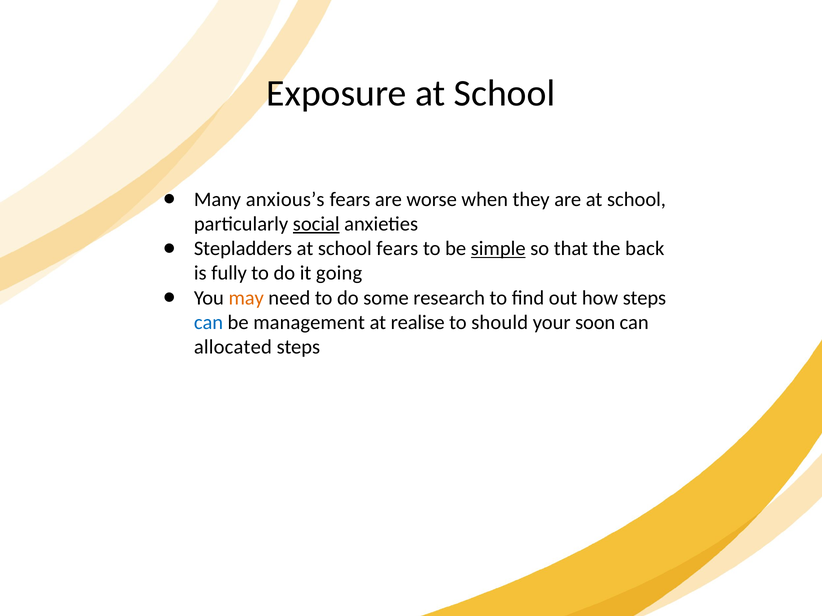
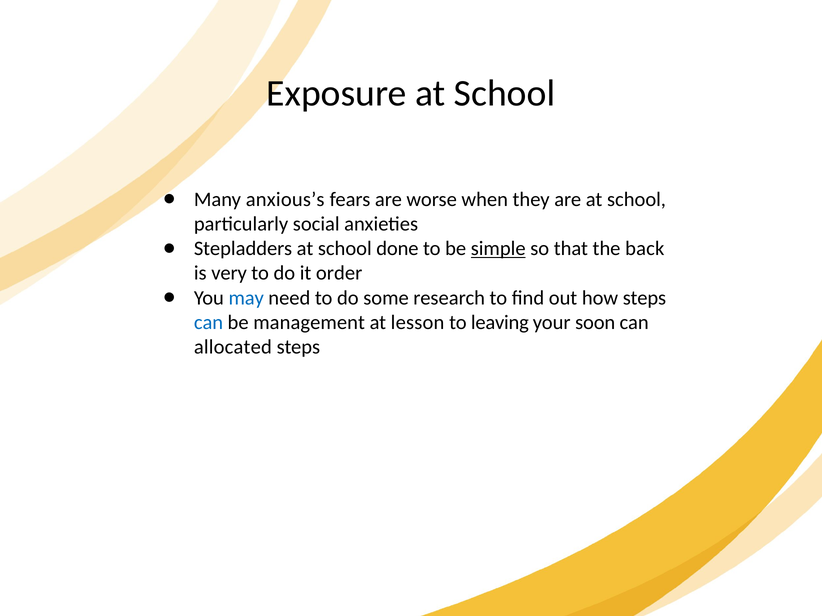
social underline: present -> none
school fears: fears -> done
fully: fully -> very
going: going -> order
may colour: orange -> blue
realise: realise -> lesson
should: should -> leaving
